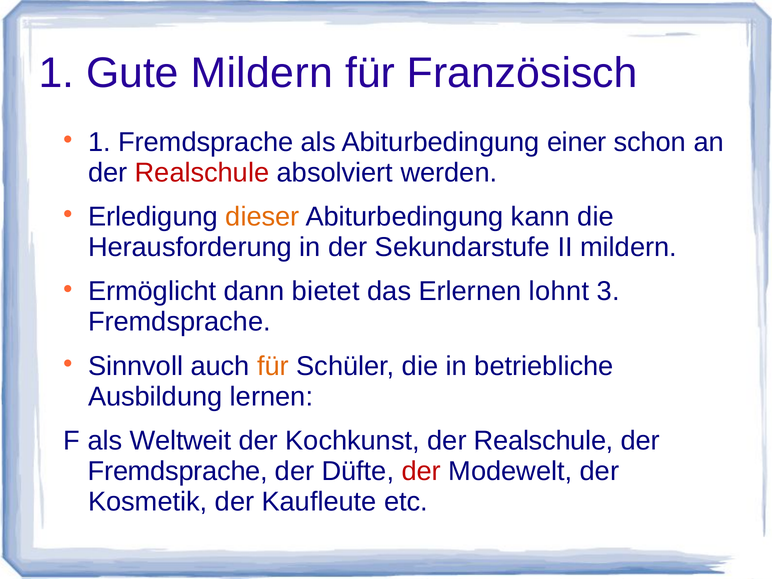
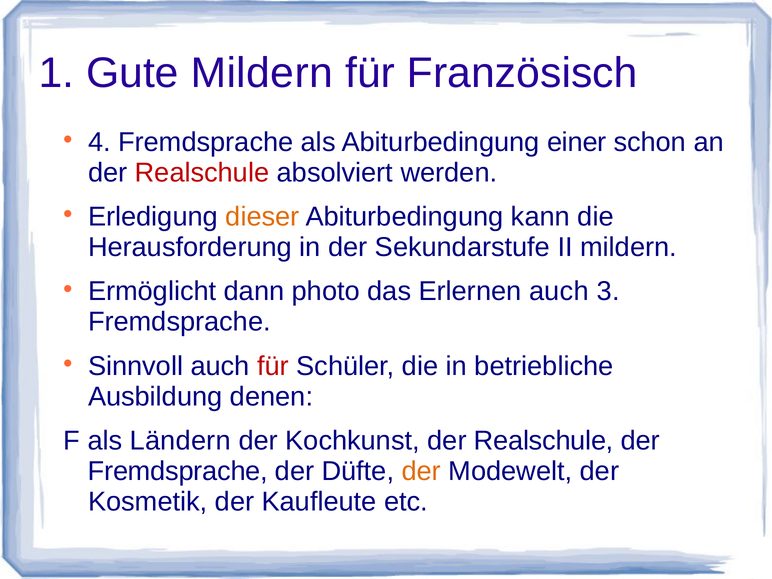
1 at (99, 142): 1 -> 4
bietet: bietet -> photo
Erlernen lohnt: lohnt -> auch
für at (273, 366) colour: orange -> red
lernen: lernen -> denen
Weltweit: Weltweit -> Ländern
der at (421, 471) colour: red -> orange
